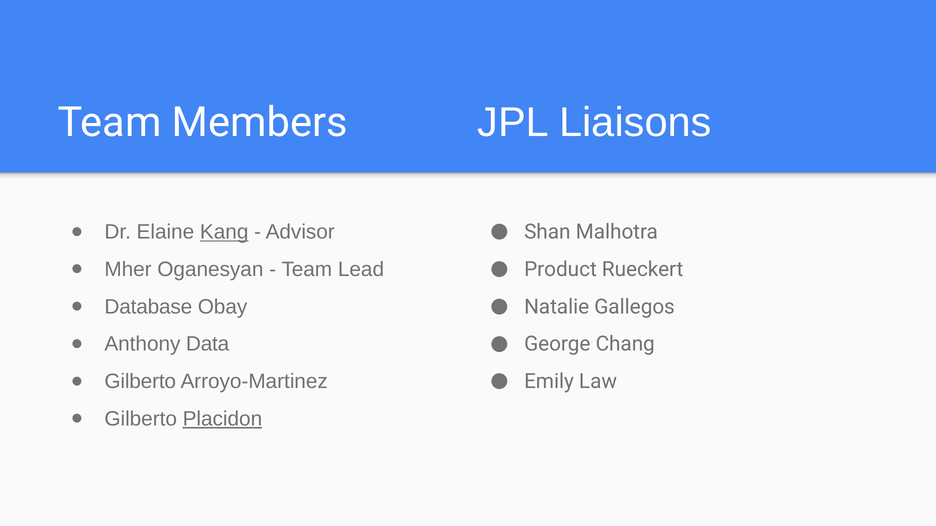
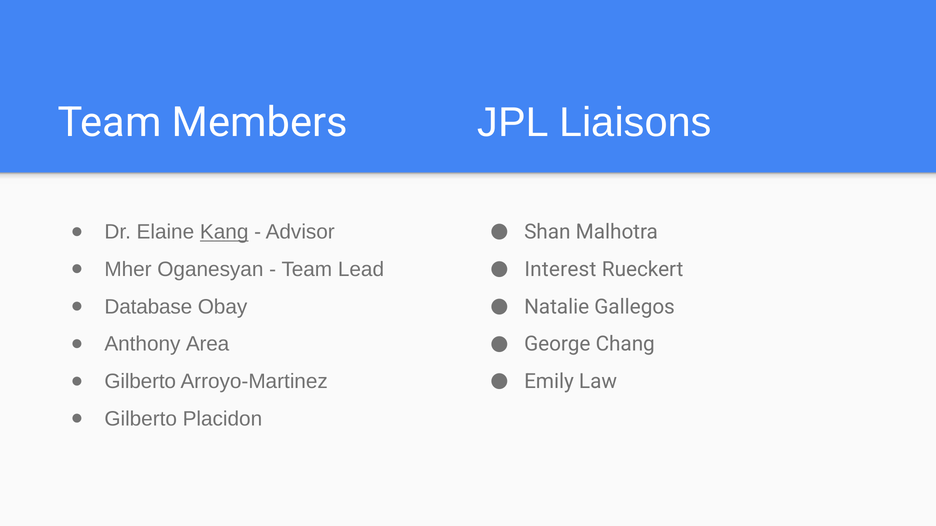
Product: Product -> Interest
Data: Data -> Area
Placidon underline: present -> none
